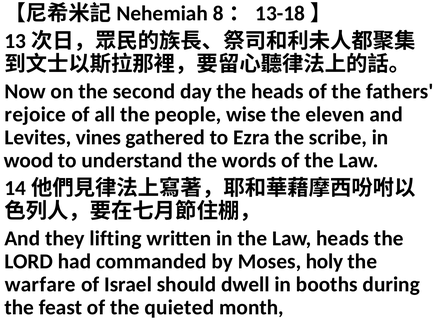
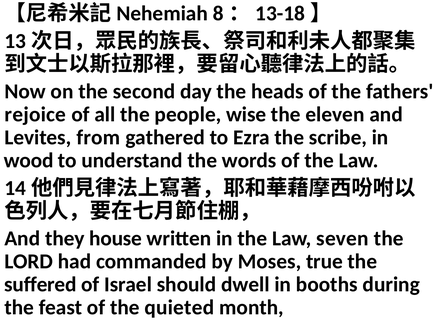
vines: vines -> from
lifting: lifting -> house
Law heads: heads -> seven
holy: holy -> true
warfare: warfare -> suffered
